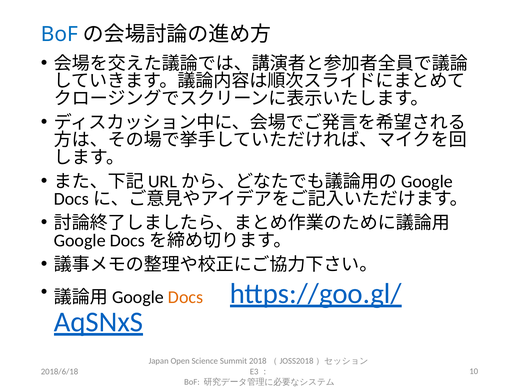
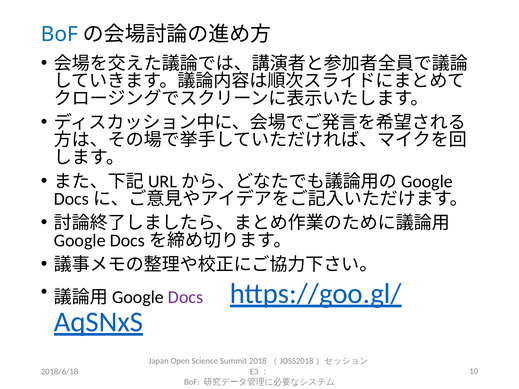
Docs colour: orange -> purple
